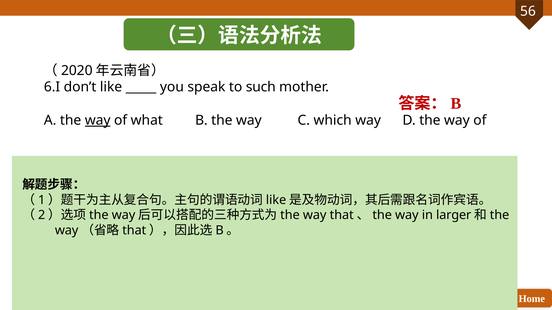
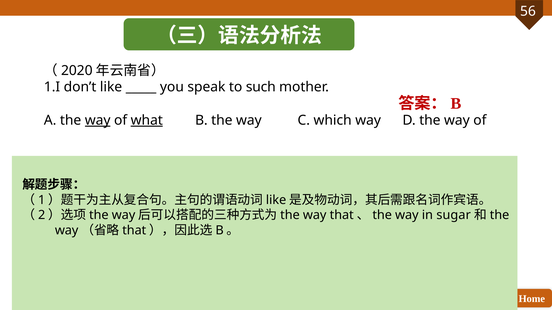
6.I: 6.I -> 1.I
what underline: none -> present
larger: larger -> sugar
